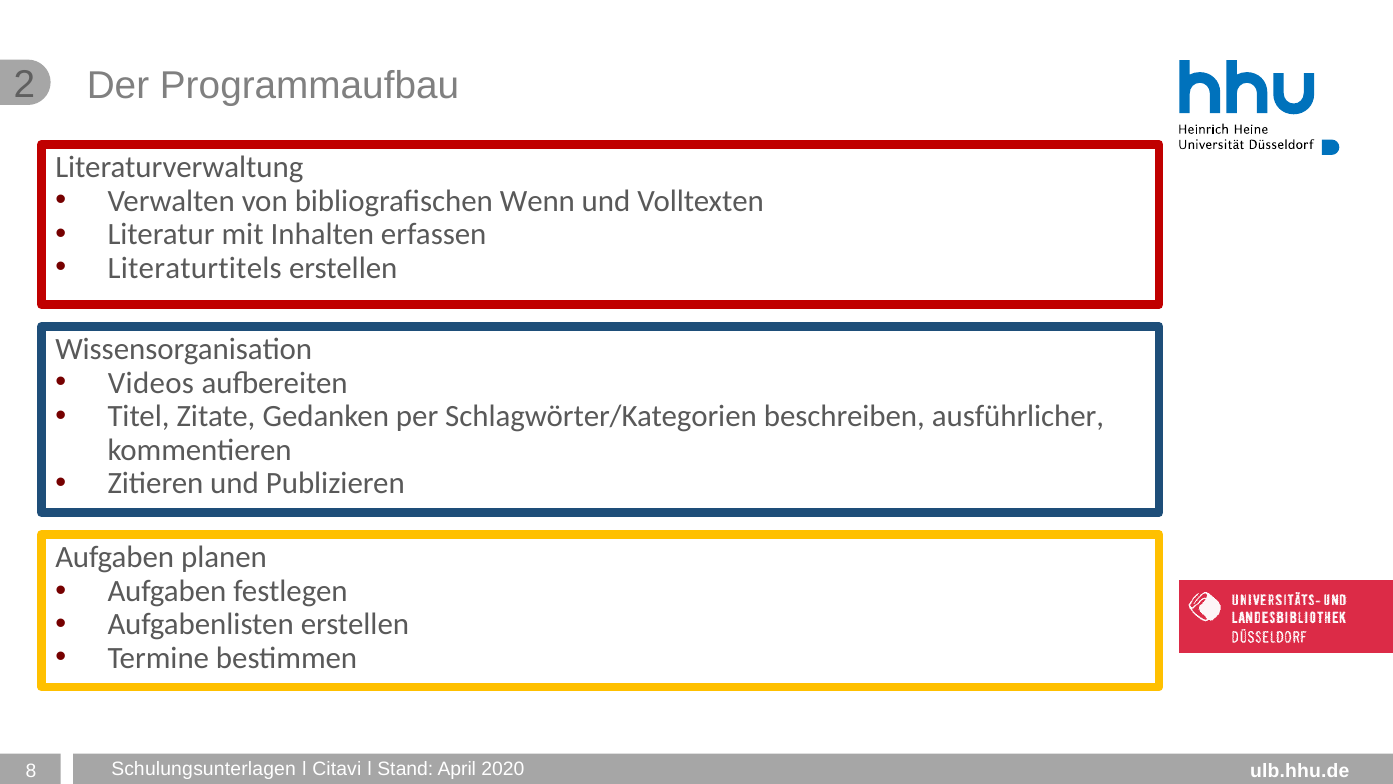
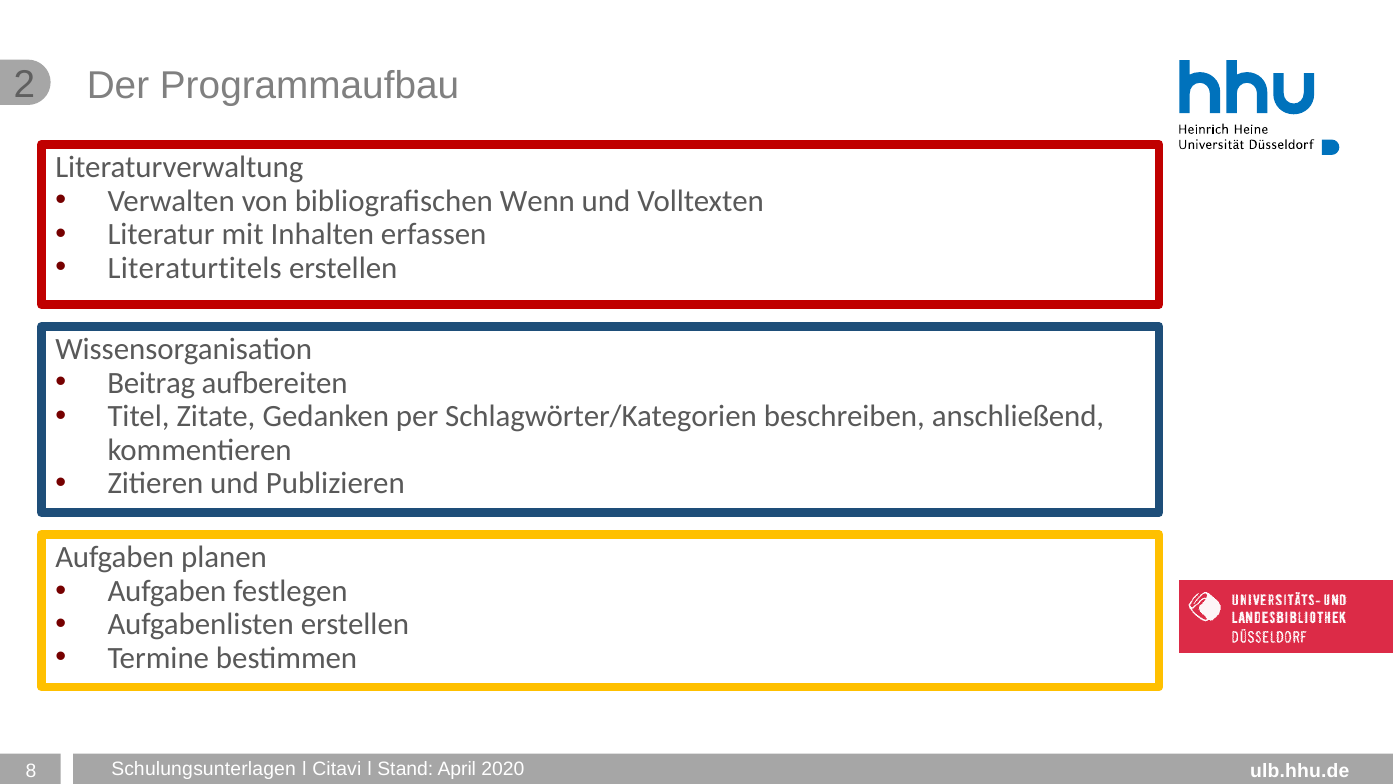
Videos: Videos -> Beitrag
ausführlicher: ausführlicher -> anschließend
